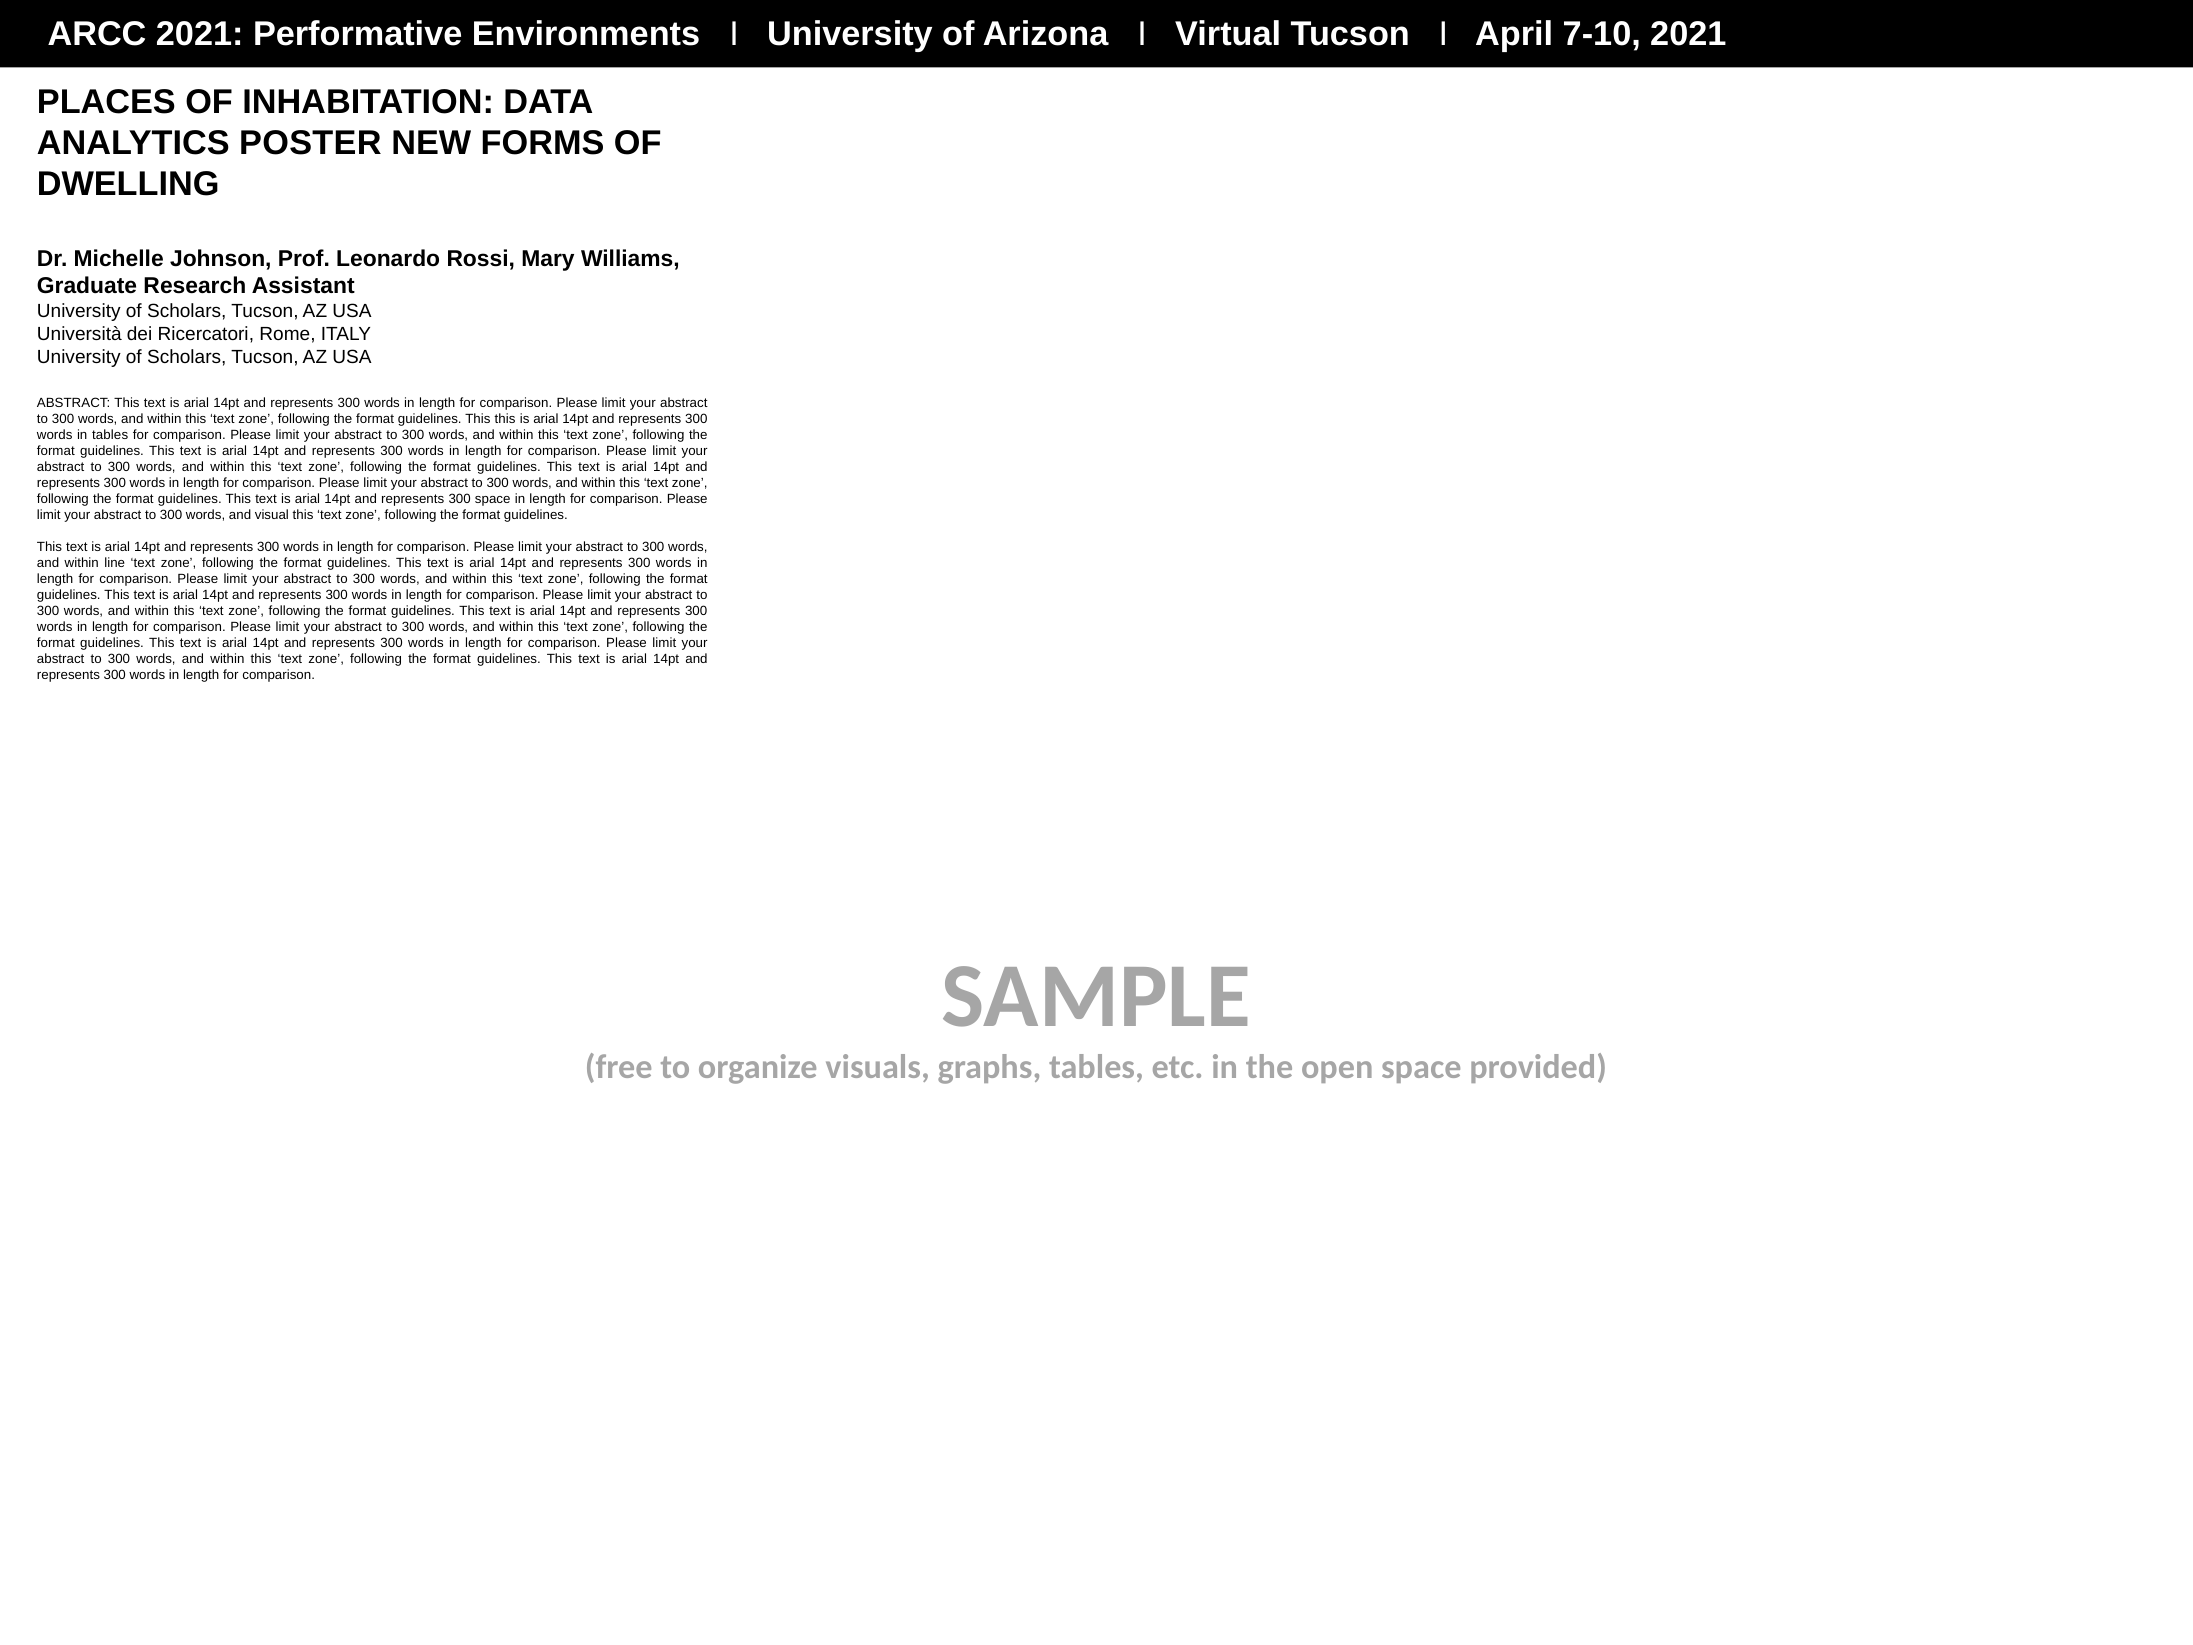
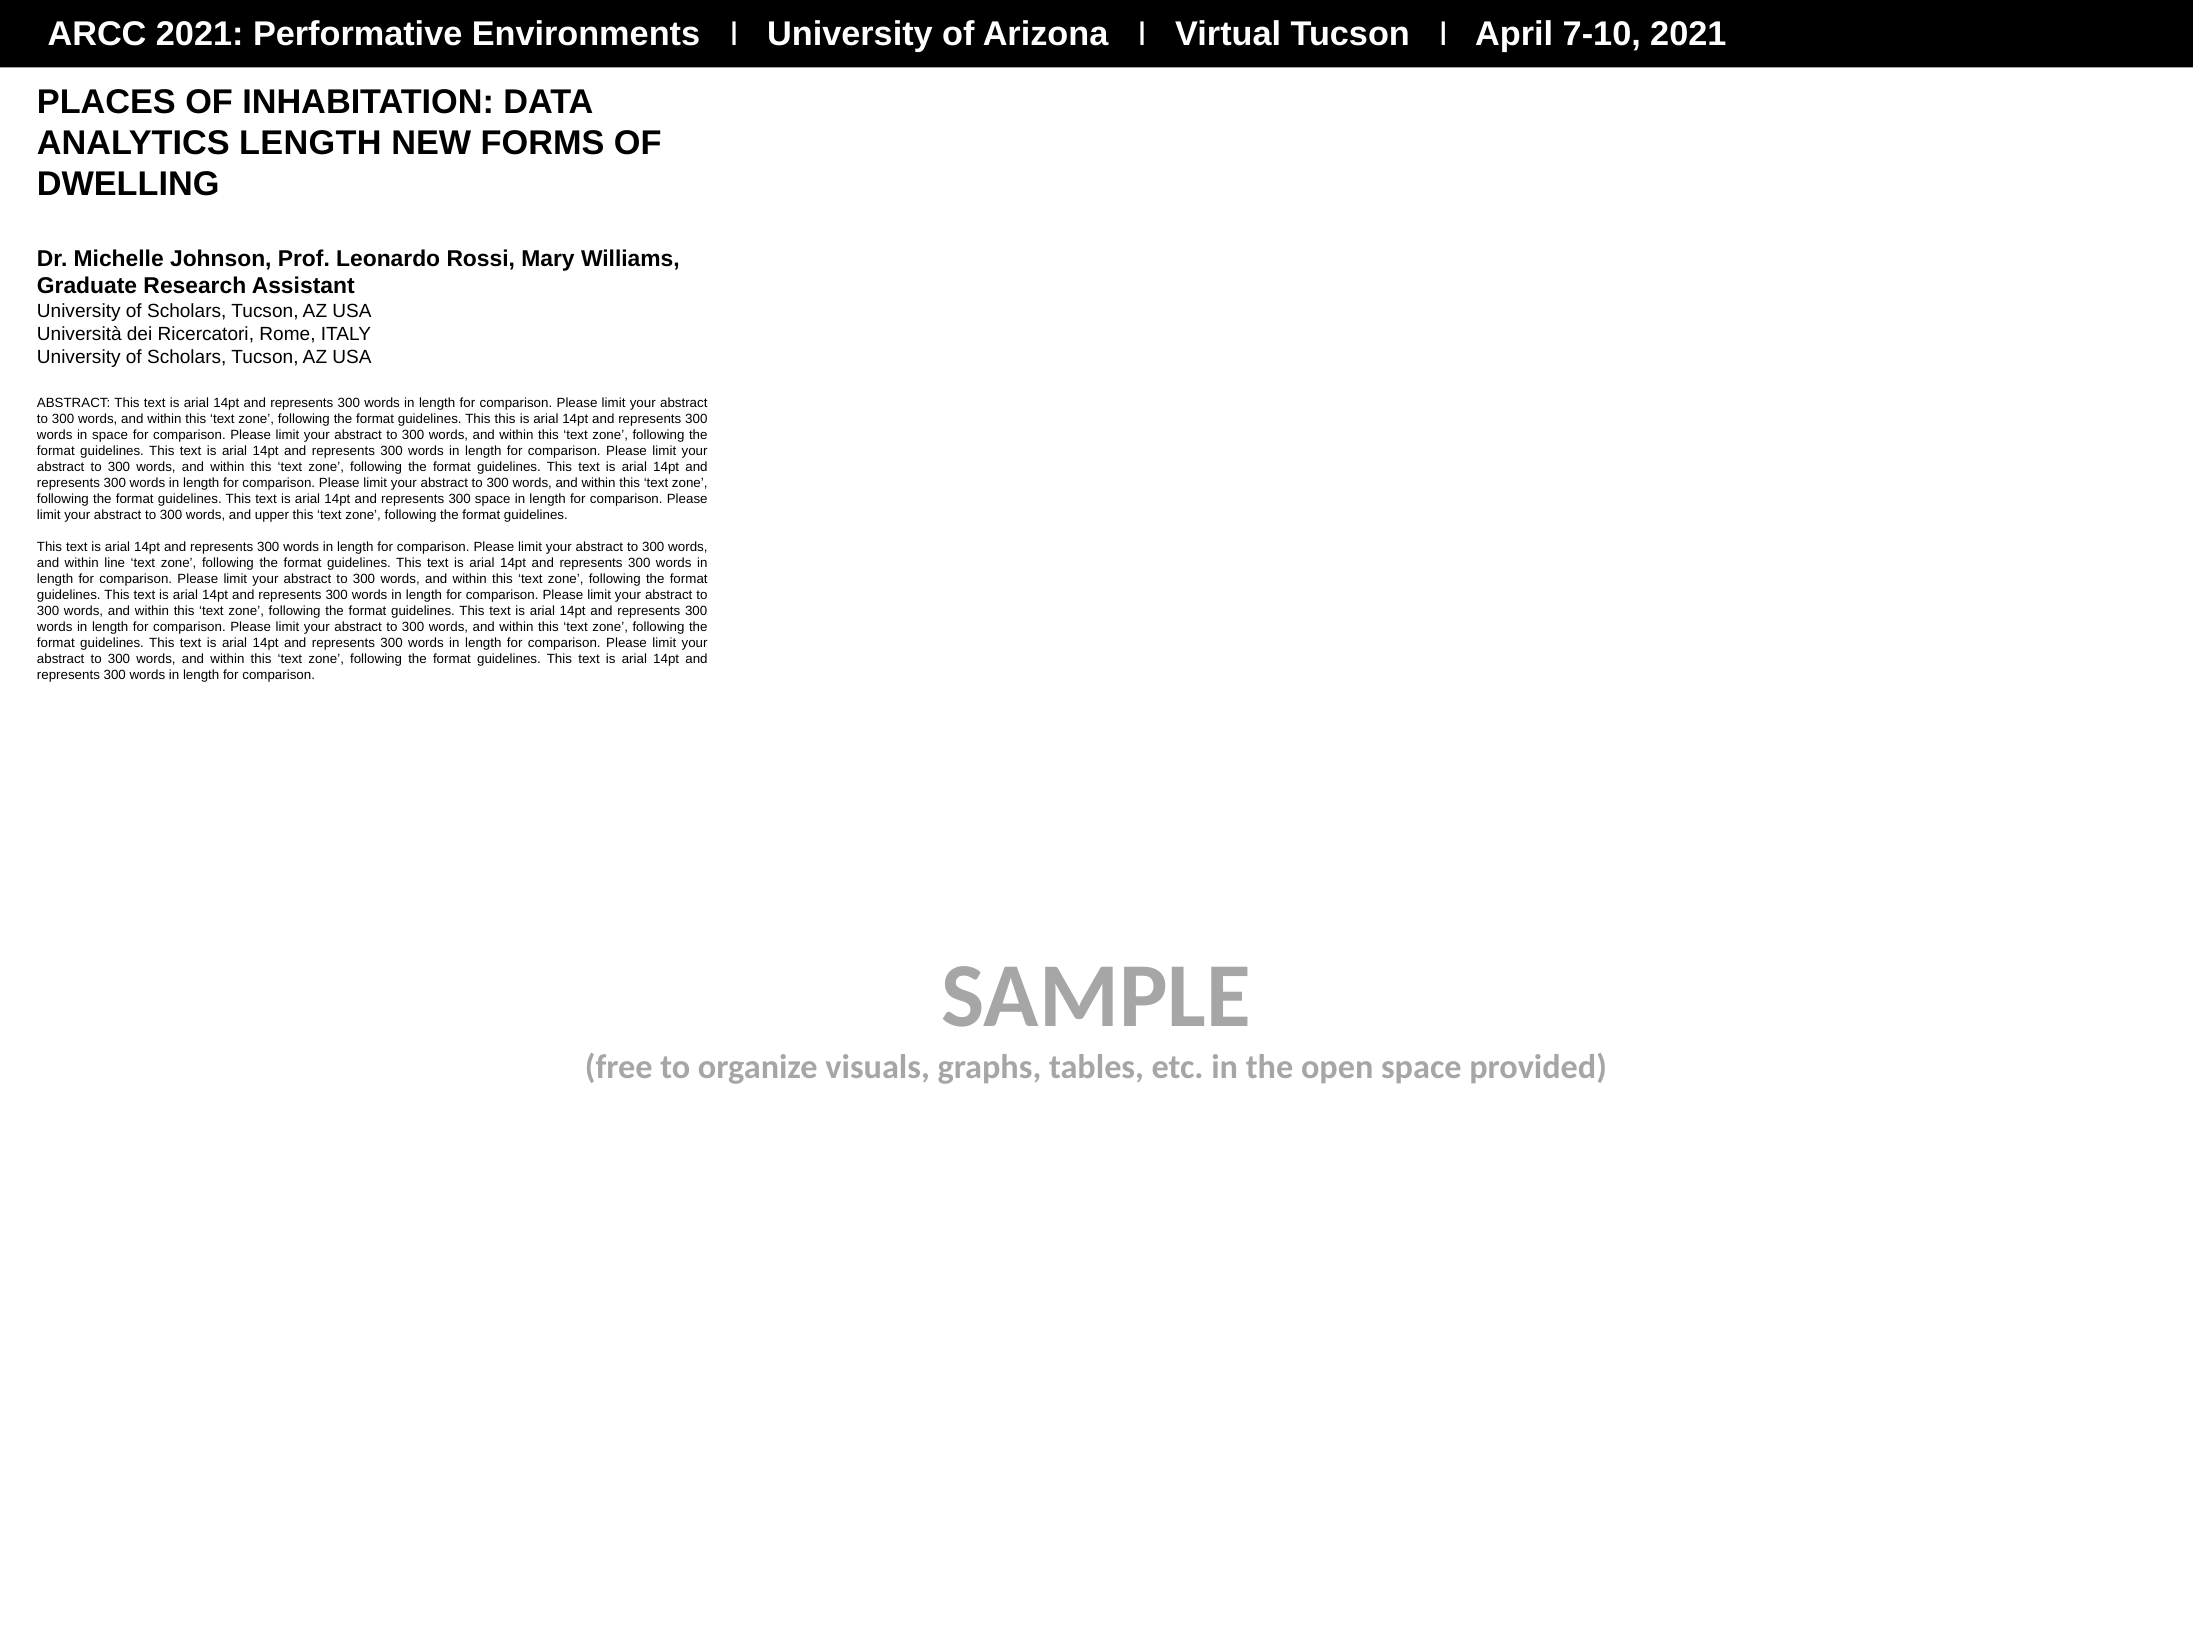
ANALYTICS POSTER: POSTER -> LENGTH
in tables: tables -> space
visual: visual -> upper
